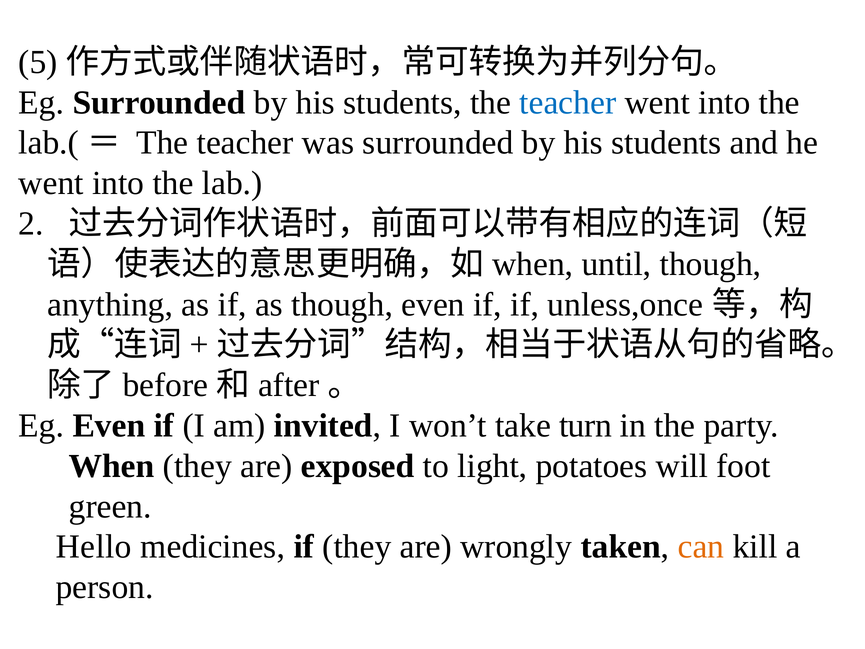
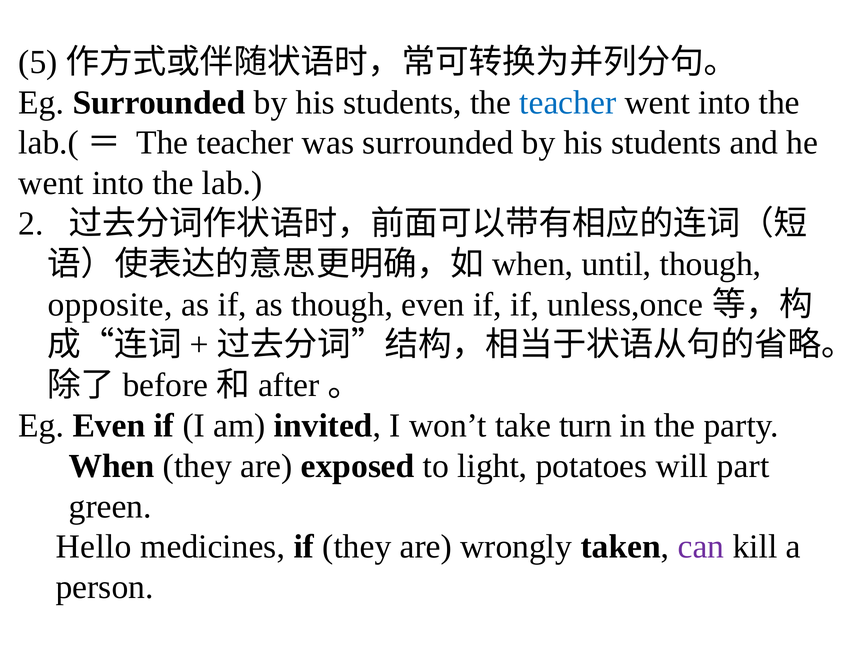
anything: anything -> opposite
foot: foot -> part
can colour: orange -> purple
